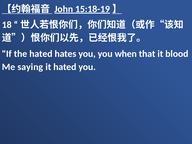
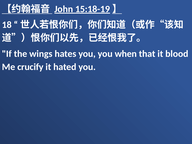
the hated: hated -> wings
saying: saying -> crucify
